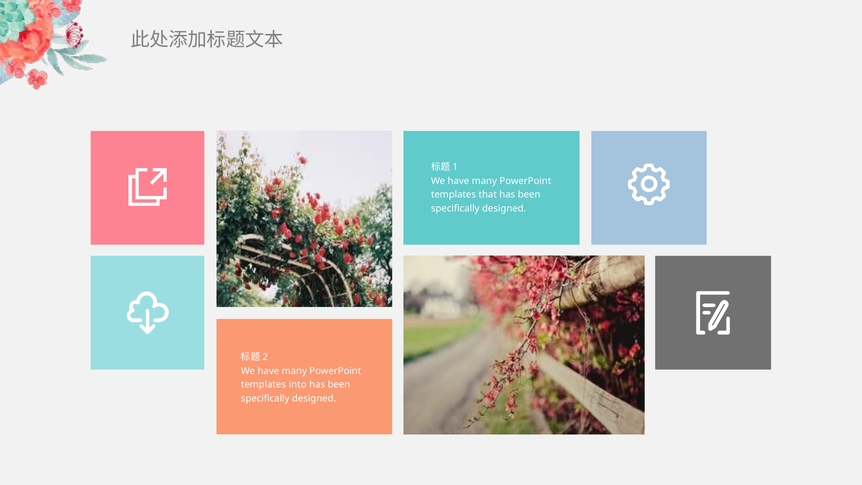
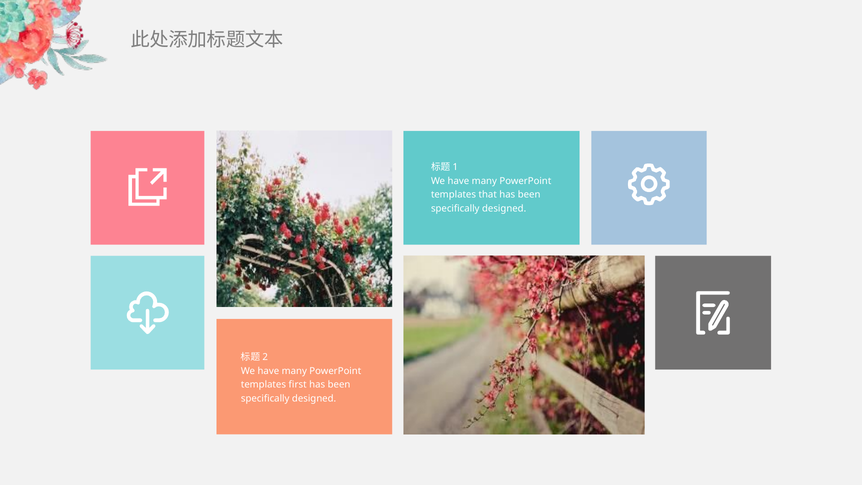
into: into -> first
